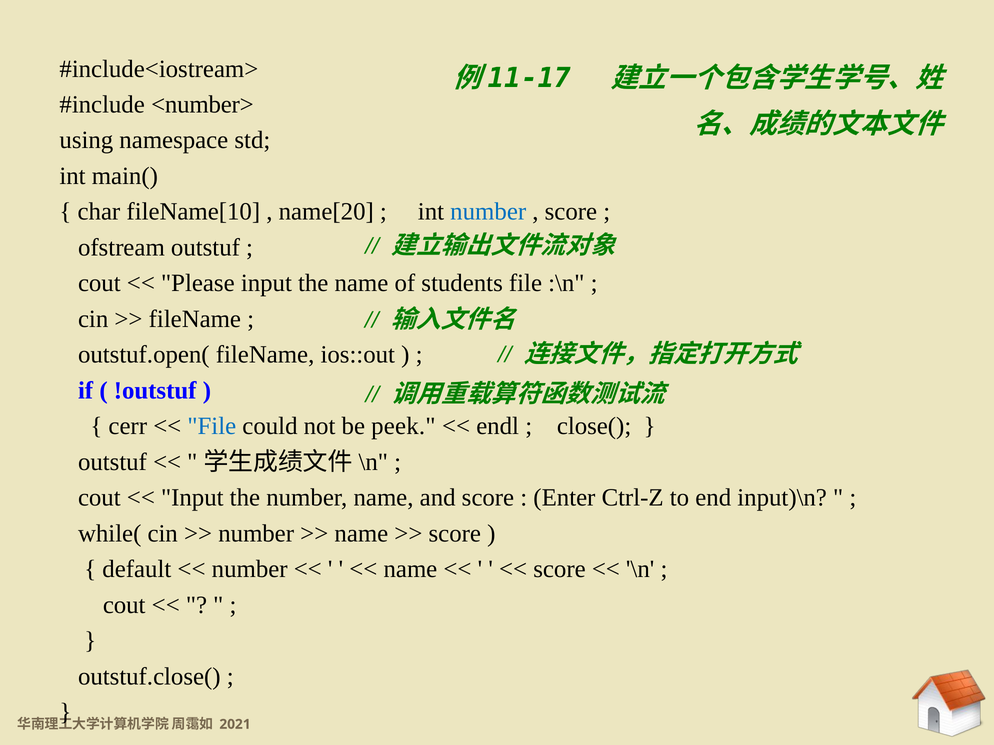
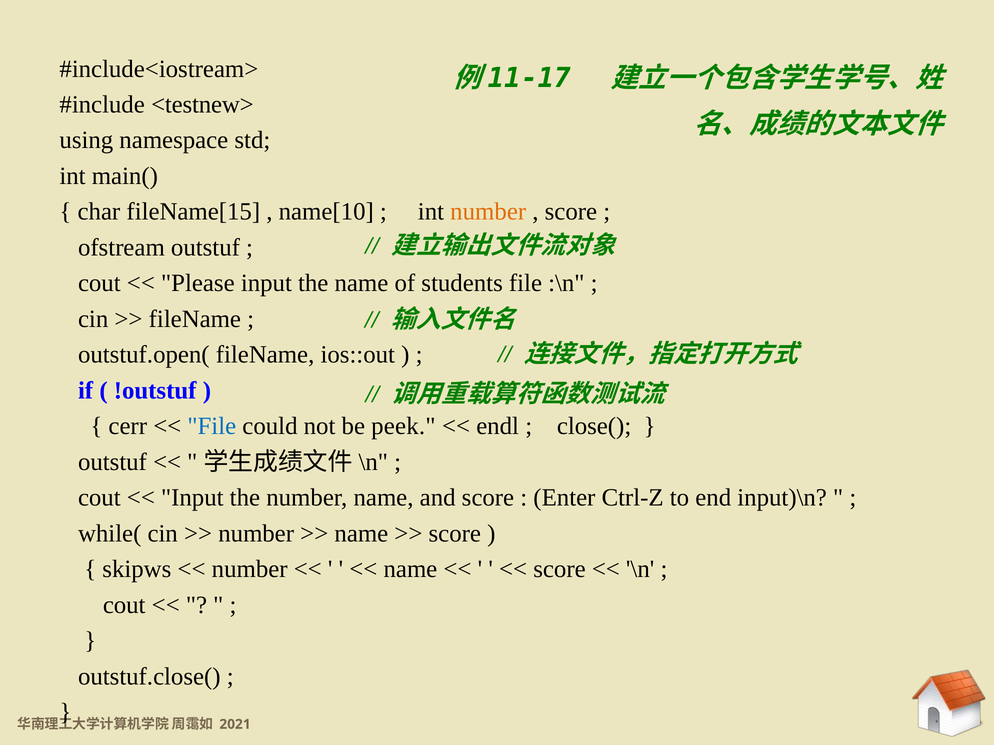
<number>: <number> -> <testnew>
fileName[10: fileName[10 -> fileName[15
name[20: name[20 -> name[10
number at (488, 212) colour: blue -> orange
default: default -> skipws
